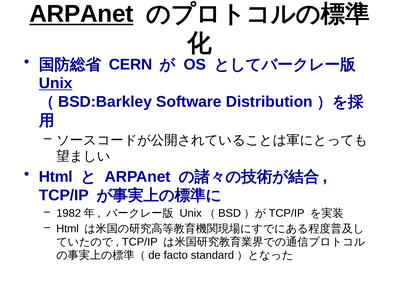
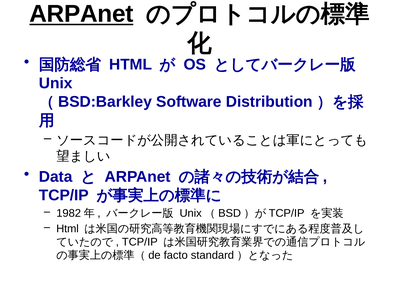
CERN at (131, 65): CERN -> HTML
Unix underline: present -> none
Html at (56, 177): Html -> Data
